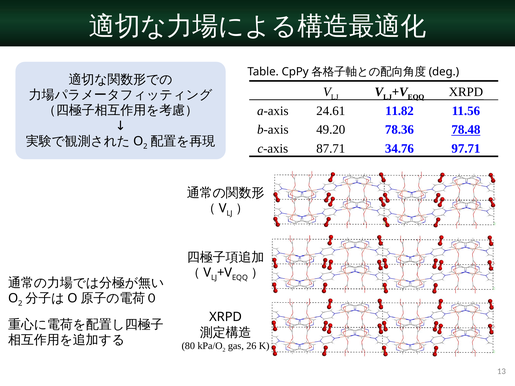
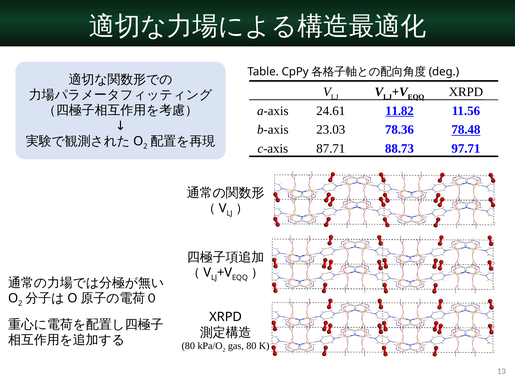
11.82 underline: none -> present
49.20: 49.20 -> 23.03
34.76: 34.76 -> 88.73
gas 26: 26 -> 80
